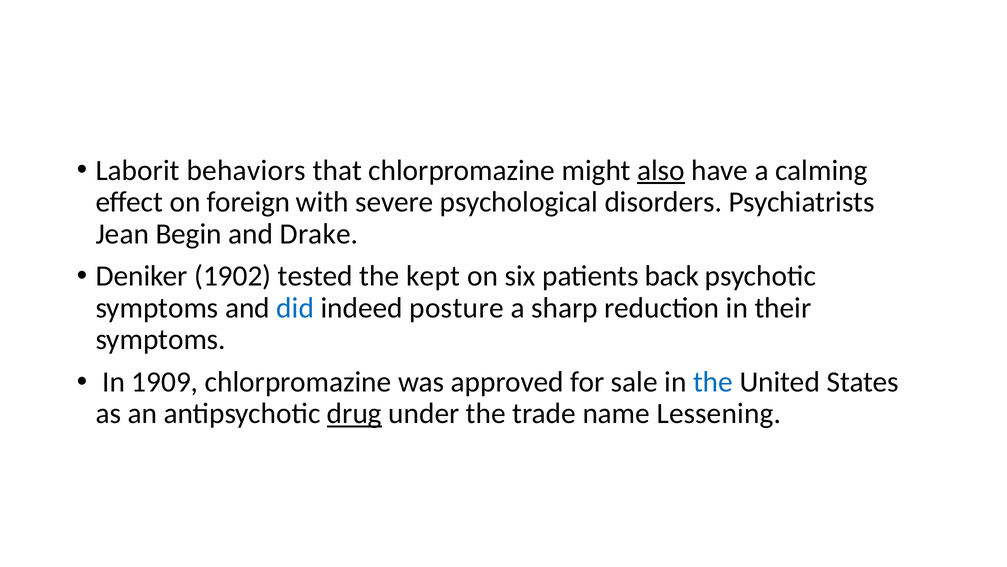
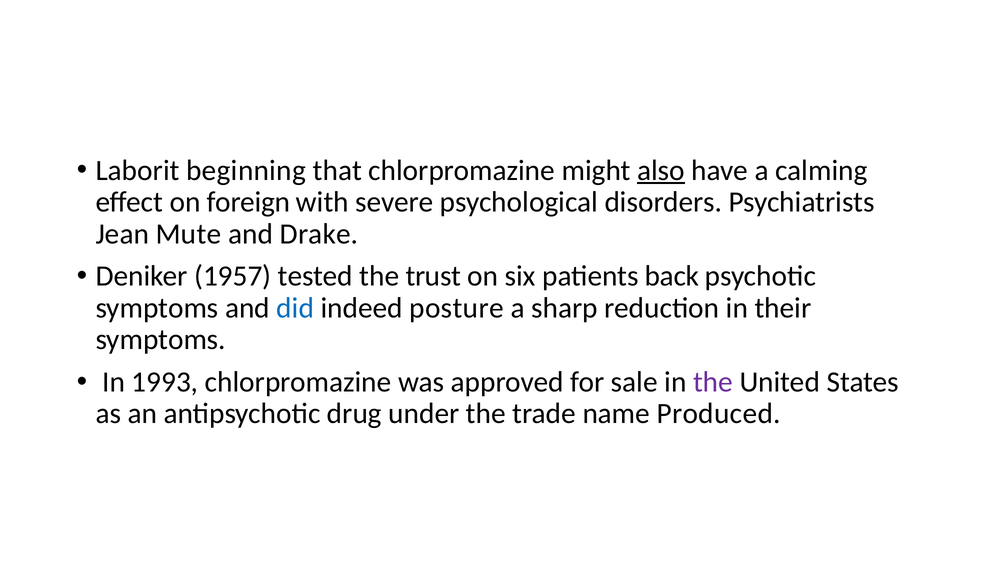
behaviors: behaviors -> beginning
Begin: Begin -> Mute
1902: 1902 -> 1957
kept: kept -> trust
1909: 1909 -> 1993
the at (713, 382) colour: blue -> purple
drug underline: present -> none
Lessening: Lessening -> Produced
